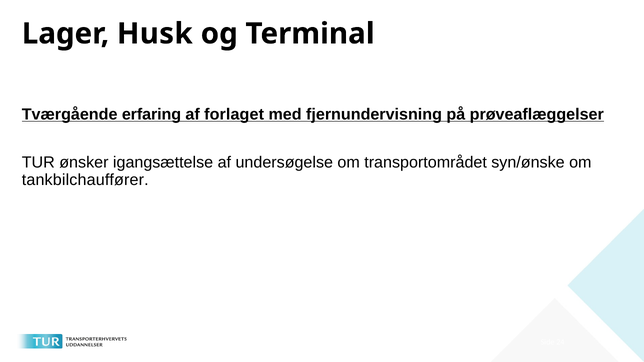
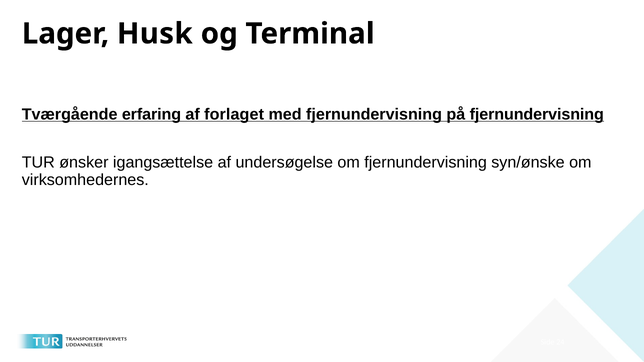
på prøveaflæggelser: prøveaflæggelser -> fjernundervisning
om transportområdet: transportområdet -> fjernundervisning
tankbilchauffører: tankbilchauffører -> virksomhedernes
